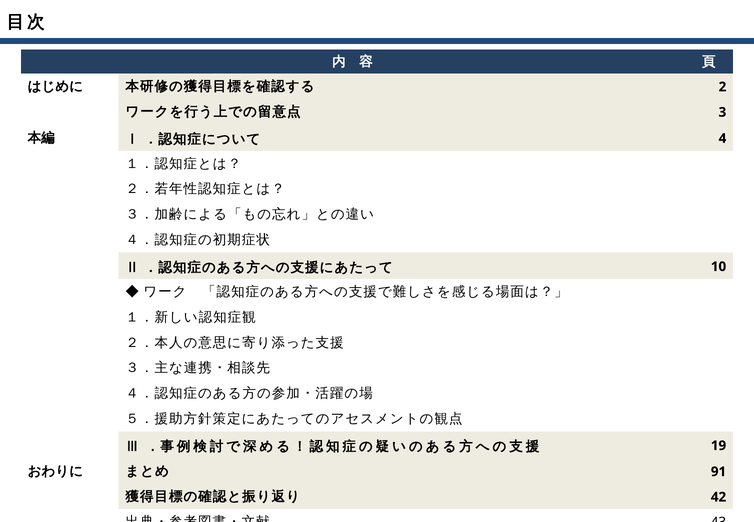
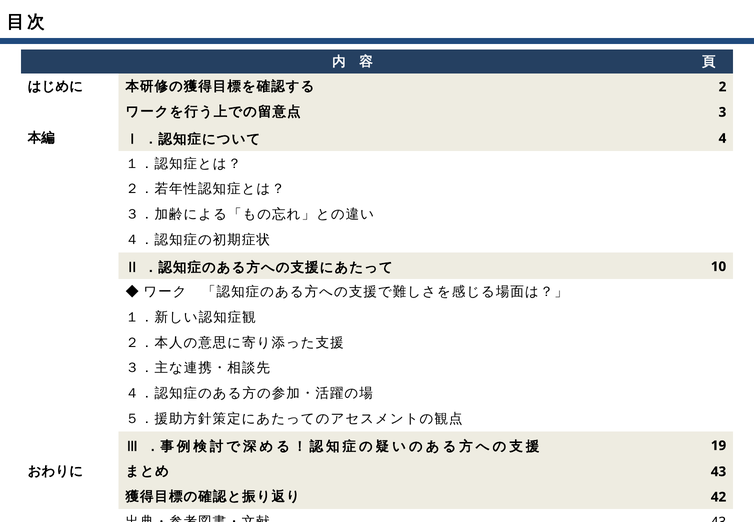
91 at (719, 472): 91 -> 43
